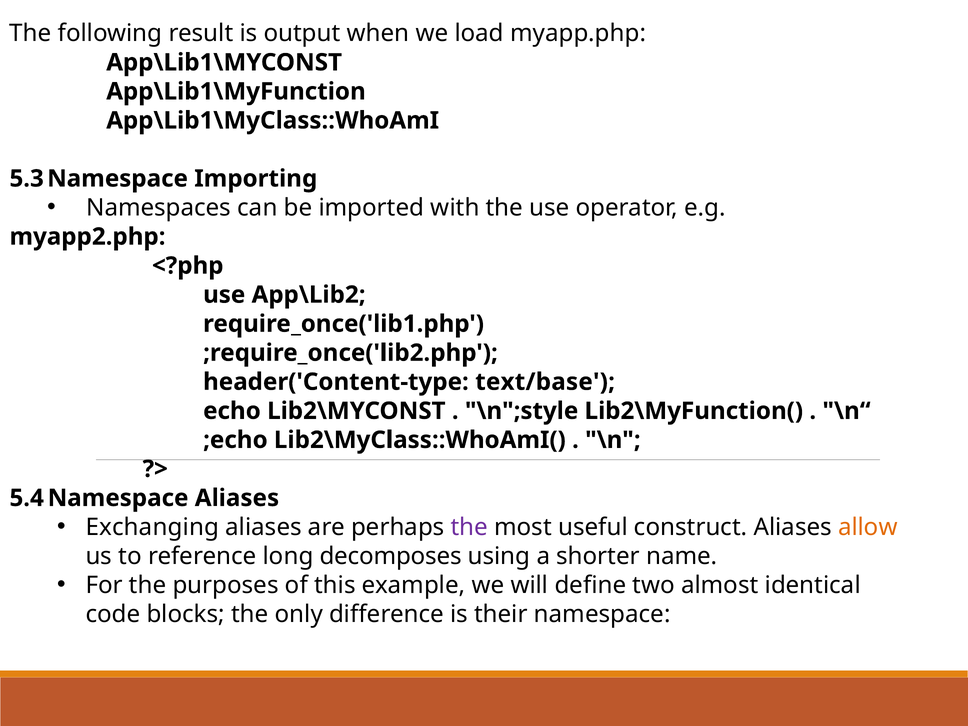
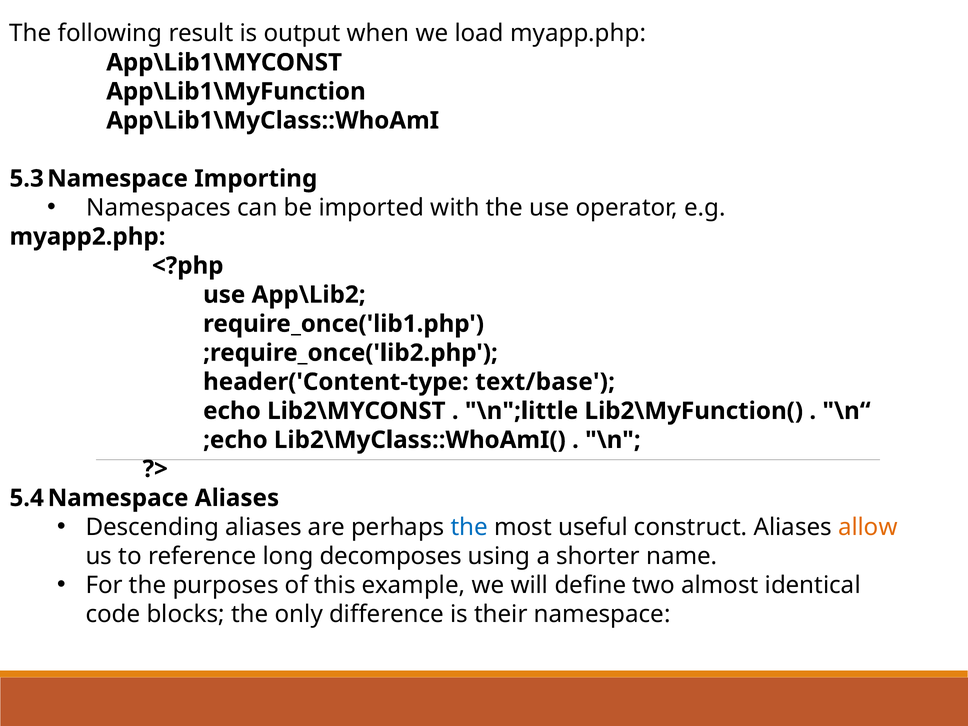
\n";style: \n";style -> \n";little
Exchanging: Exchanging -> Descending
the at (469, 527) colour: purple -> blue
